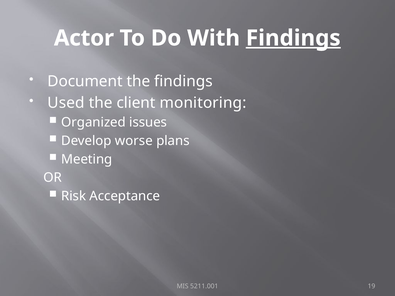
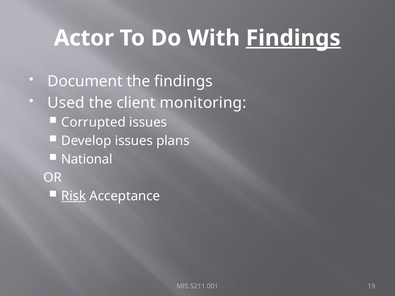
Organized: Organized -> Corrupted
Develop worse: worse -> issues
Meeting: Meeting -> National
Risk underline: none -> present
